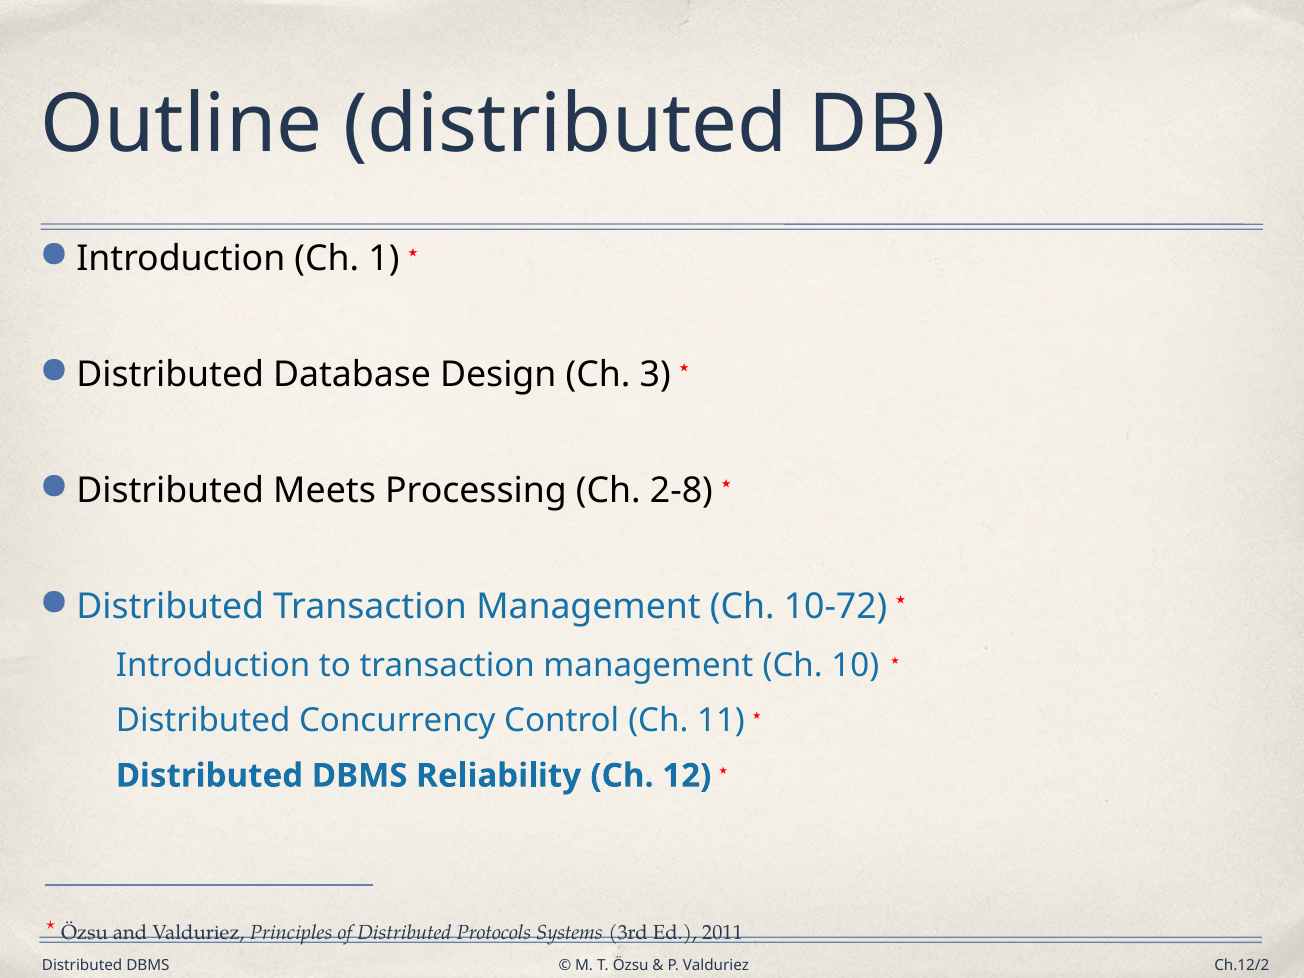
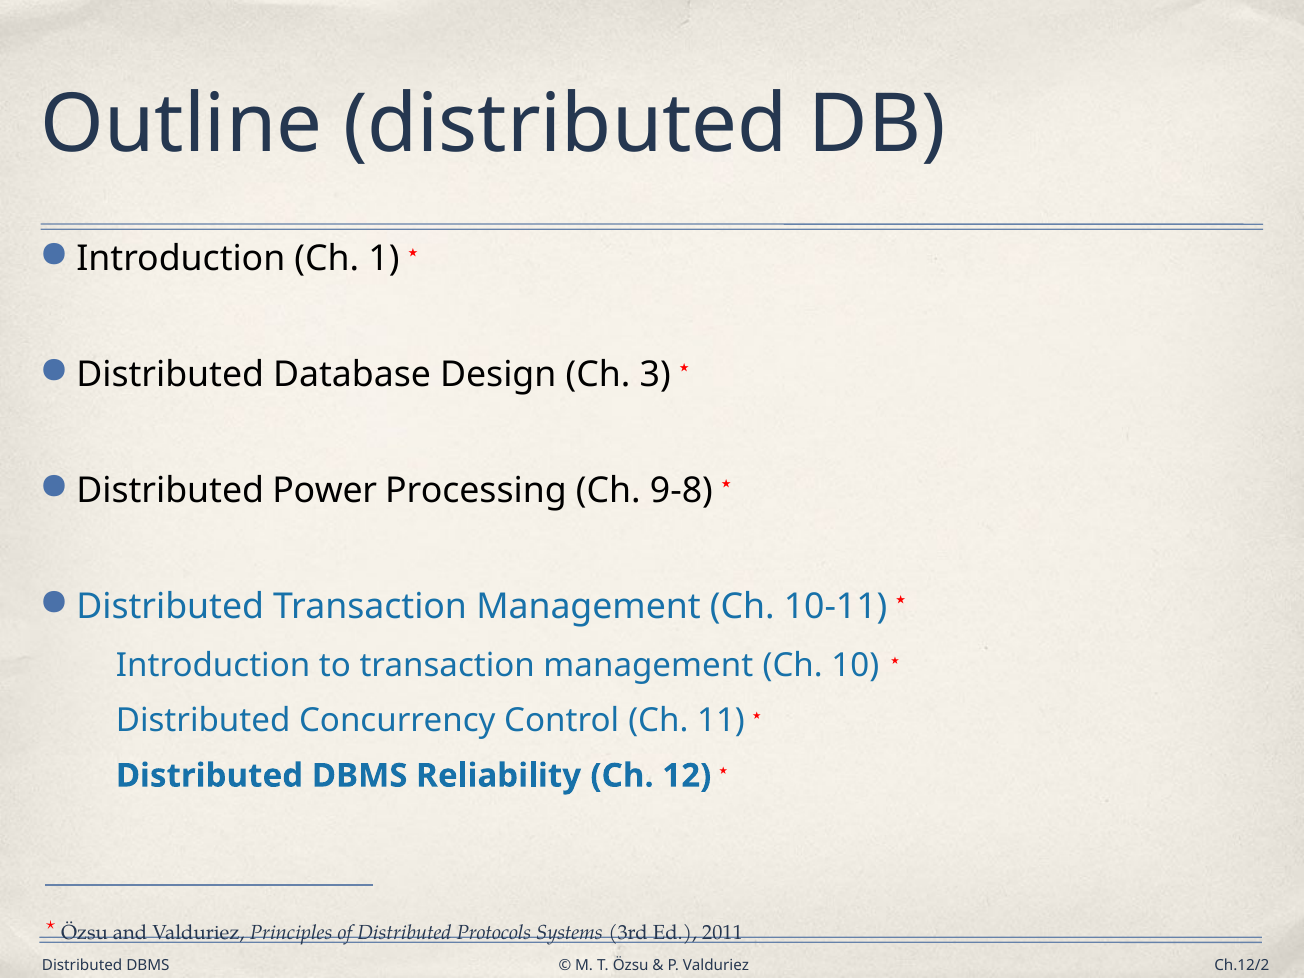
Meets: Meets -> Power
2-8: 2-8 -> 9-8
10-72: 10-72 -> 10-11
